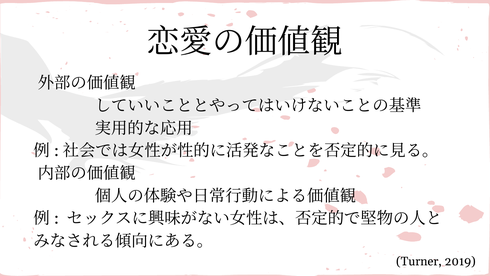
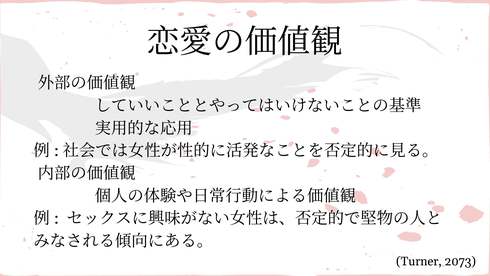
2019: 2019 -> 2073
